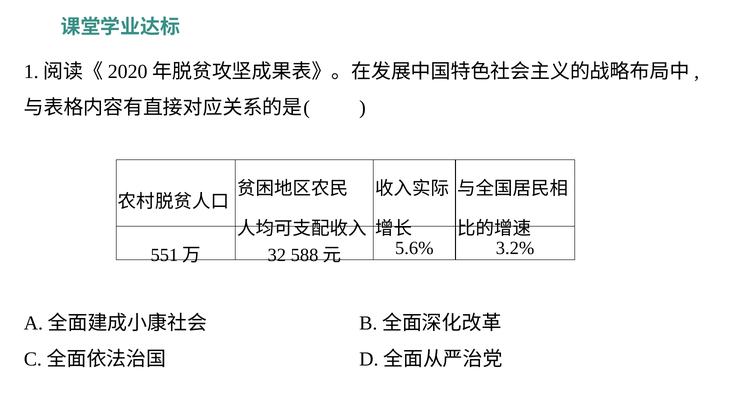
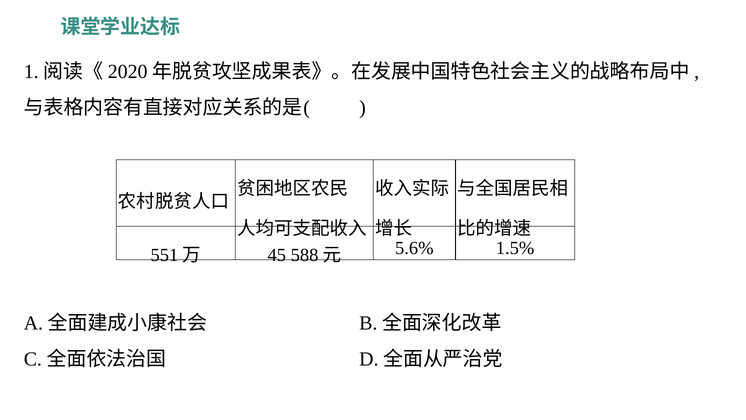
32: 32 -> 45
3.2%: 3.2% -> 1.5%
